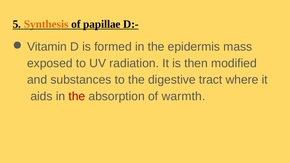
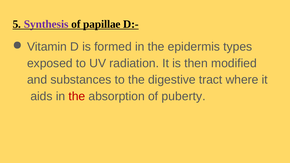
Synthesis colour: orange -> purple
mass: mass -> types
warmth: warmth -> puberty
